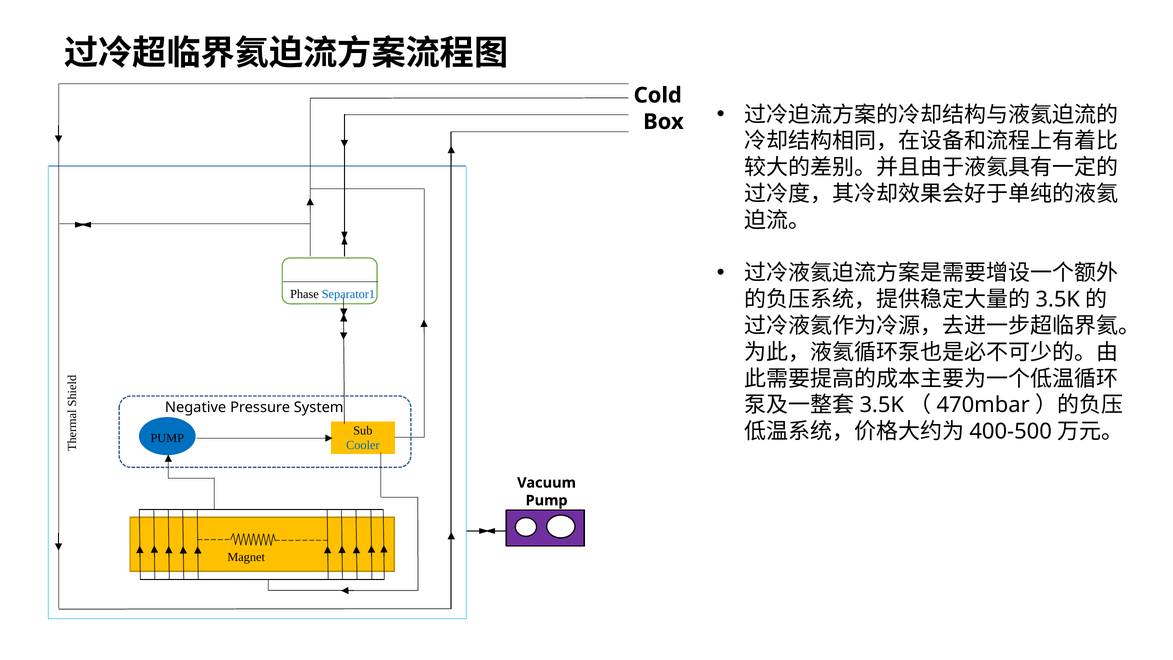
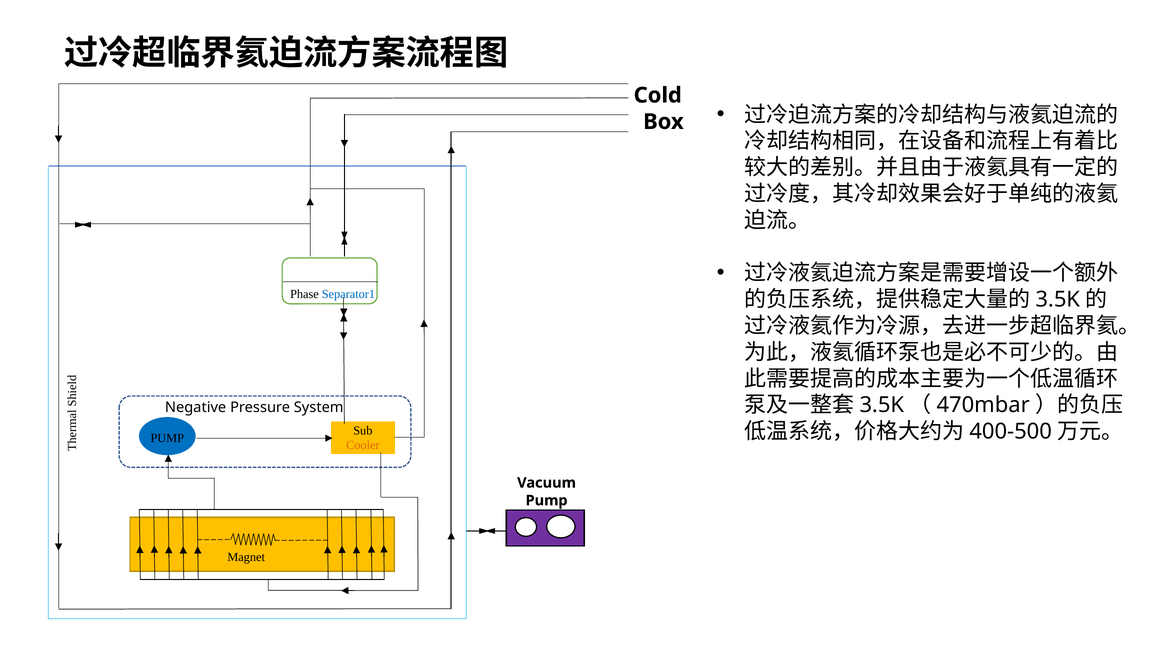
Cooler colour: blue -> orange
